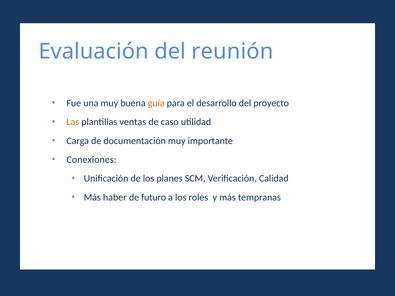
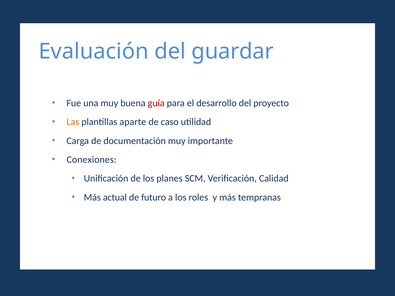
reunión: reunión -> guardar
guía colour: orange -> red
ventas: ventas -> aparte
haber: haber -> actual
